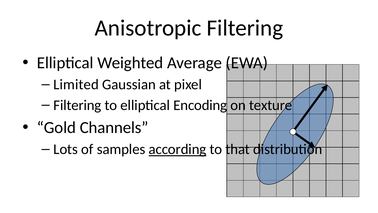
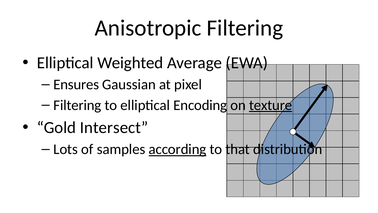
Limited: Limited -> Ensures
texture underline: none -> present
Channels: Channels -> Intersect
